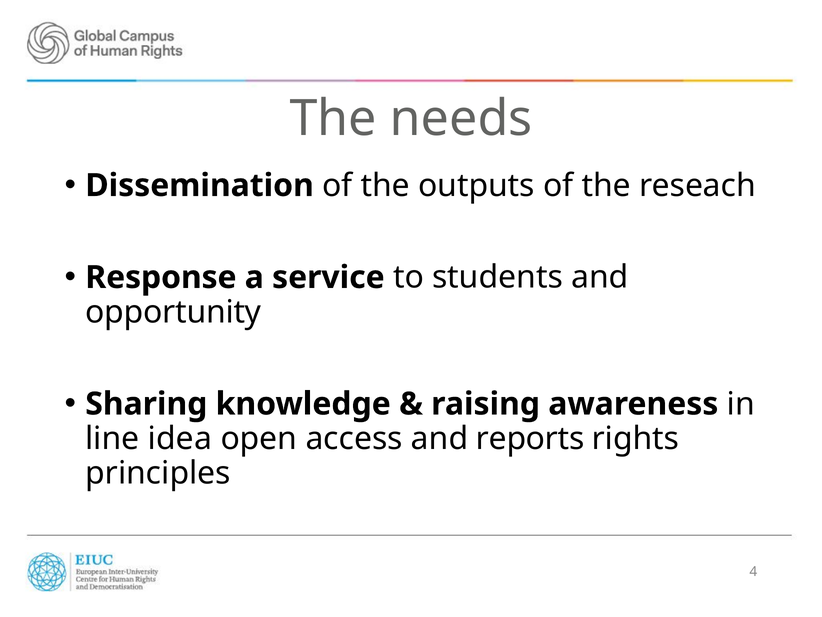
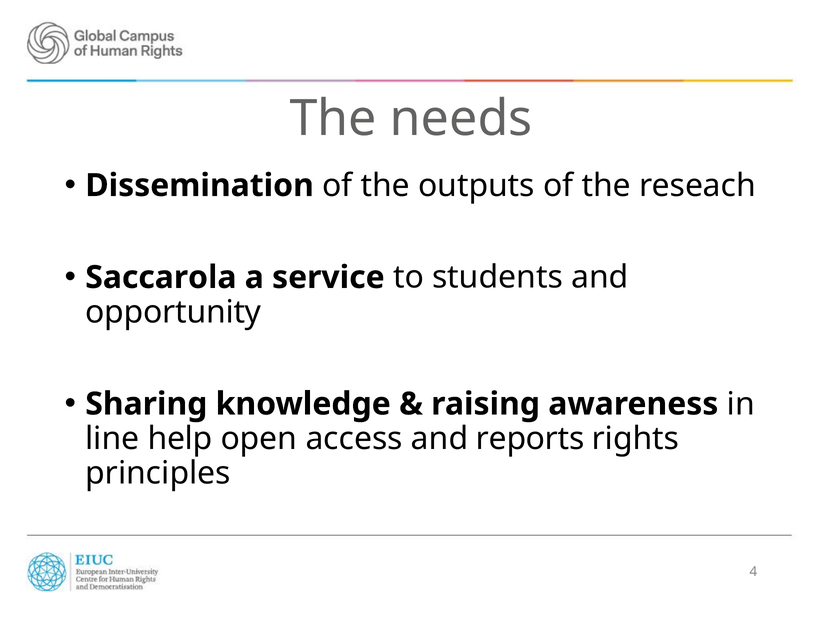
Response: Response -> Saccarola
idea: idea -> help
